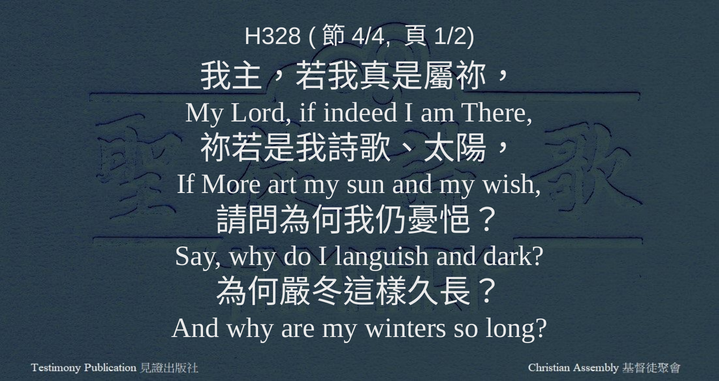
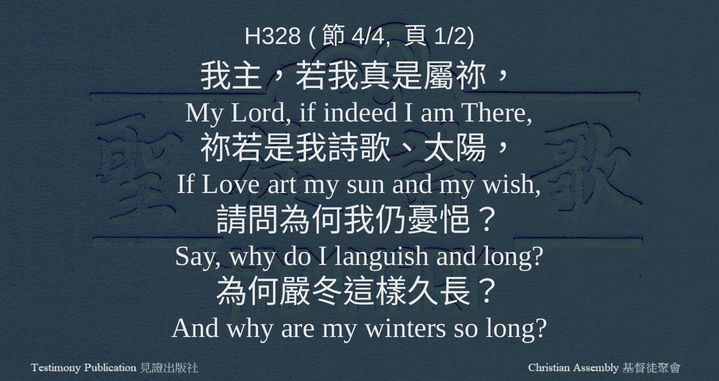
More: More -> Love
and dark: dark -> long
